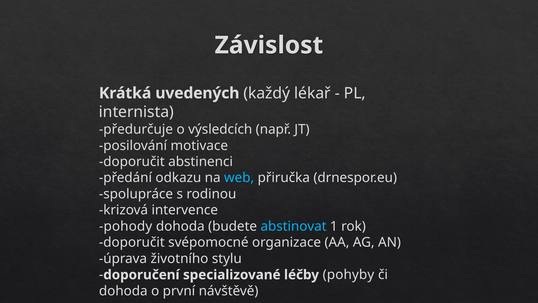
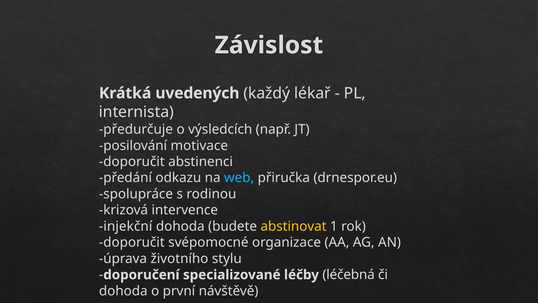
pohody: pohody -> injekční
abstinovat colour: light blue -> yellow
pohyby: pohyby -> léčebná
